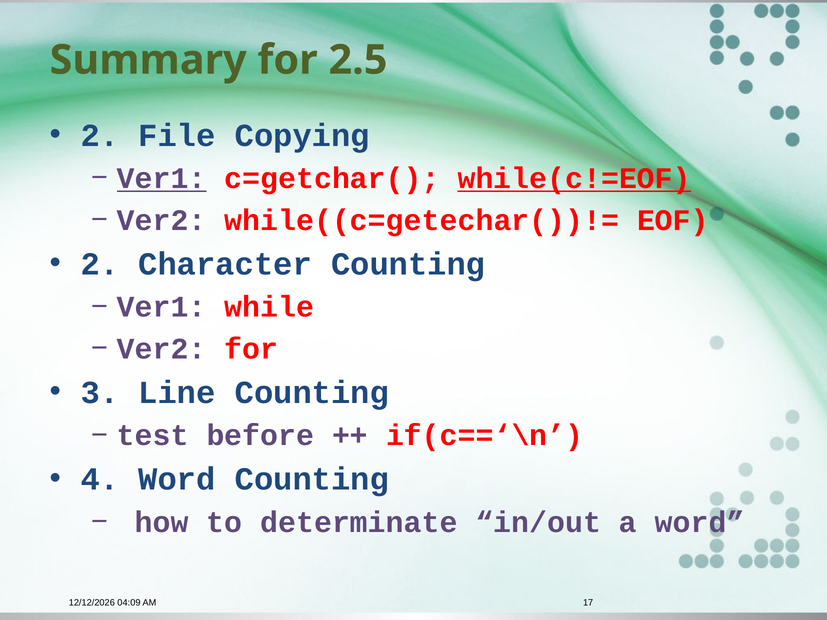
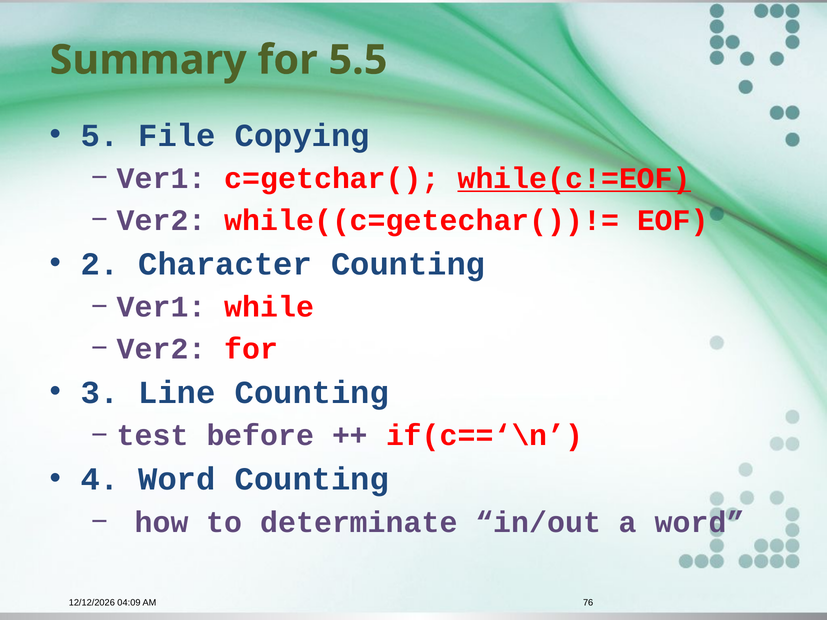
2.5: 2.5 -> 5.5
2 at (100, 136): 2 -> 5
Ver1 at (162, 179) underline: present -> none
17: 17 -> 76
